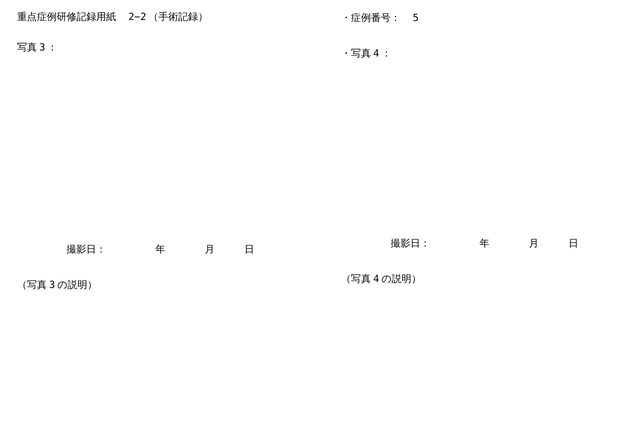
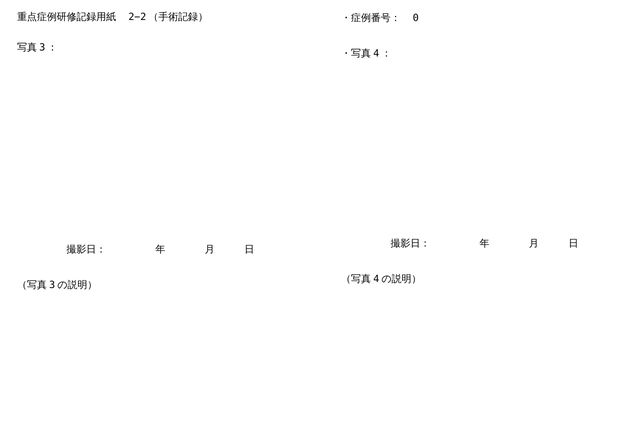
5: 5 -> 0
